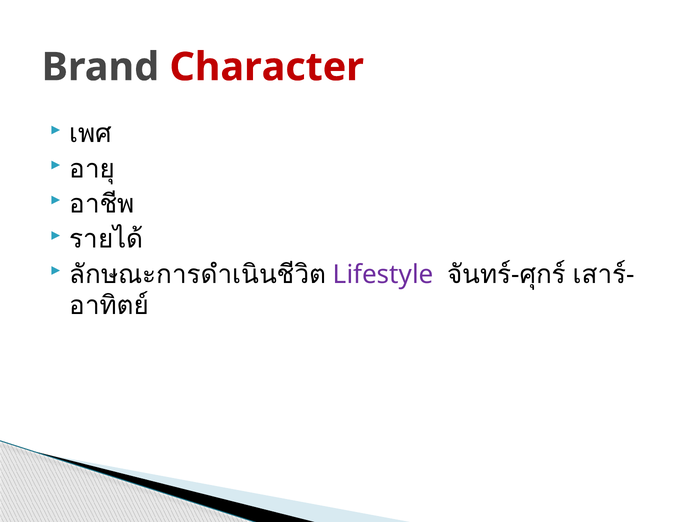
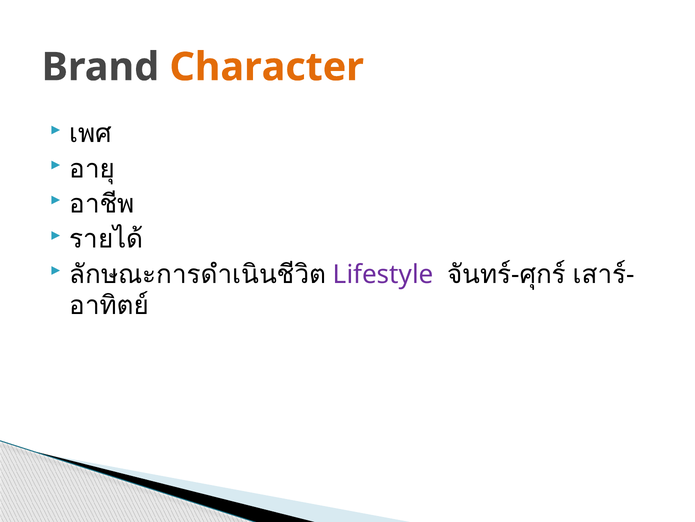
Character colour: red -> orange
